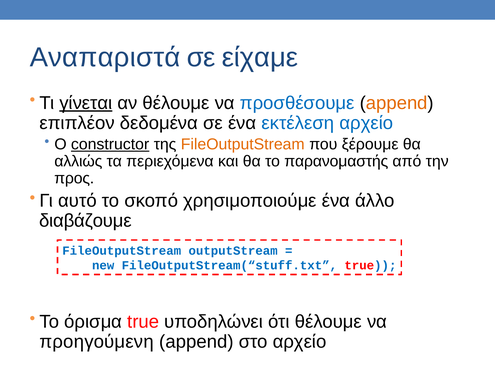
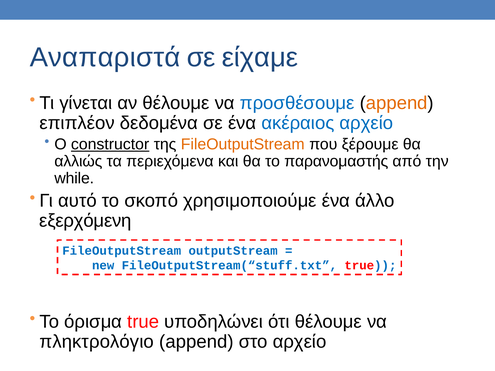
γίνεται underline: present -> none
εκτέλεση: εκτέλεση -> ακέραιος
προς: προς -> while
διαβάζουμε: διαβάζουμε -> εξερχόμενη
προηγούμενη: προηγούμενη -> πληκτρολόγιο
